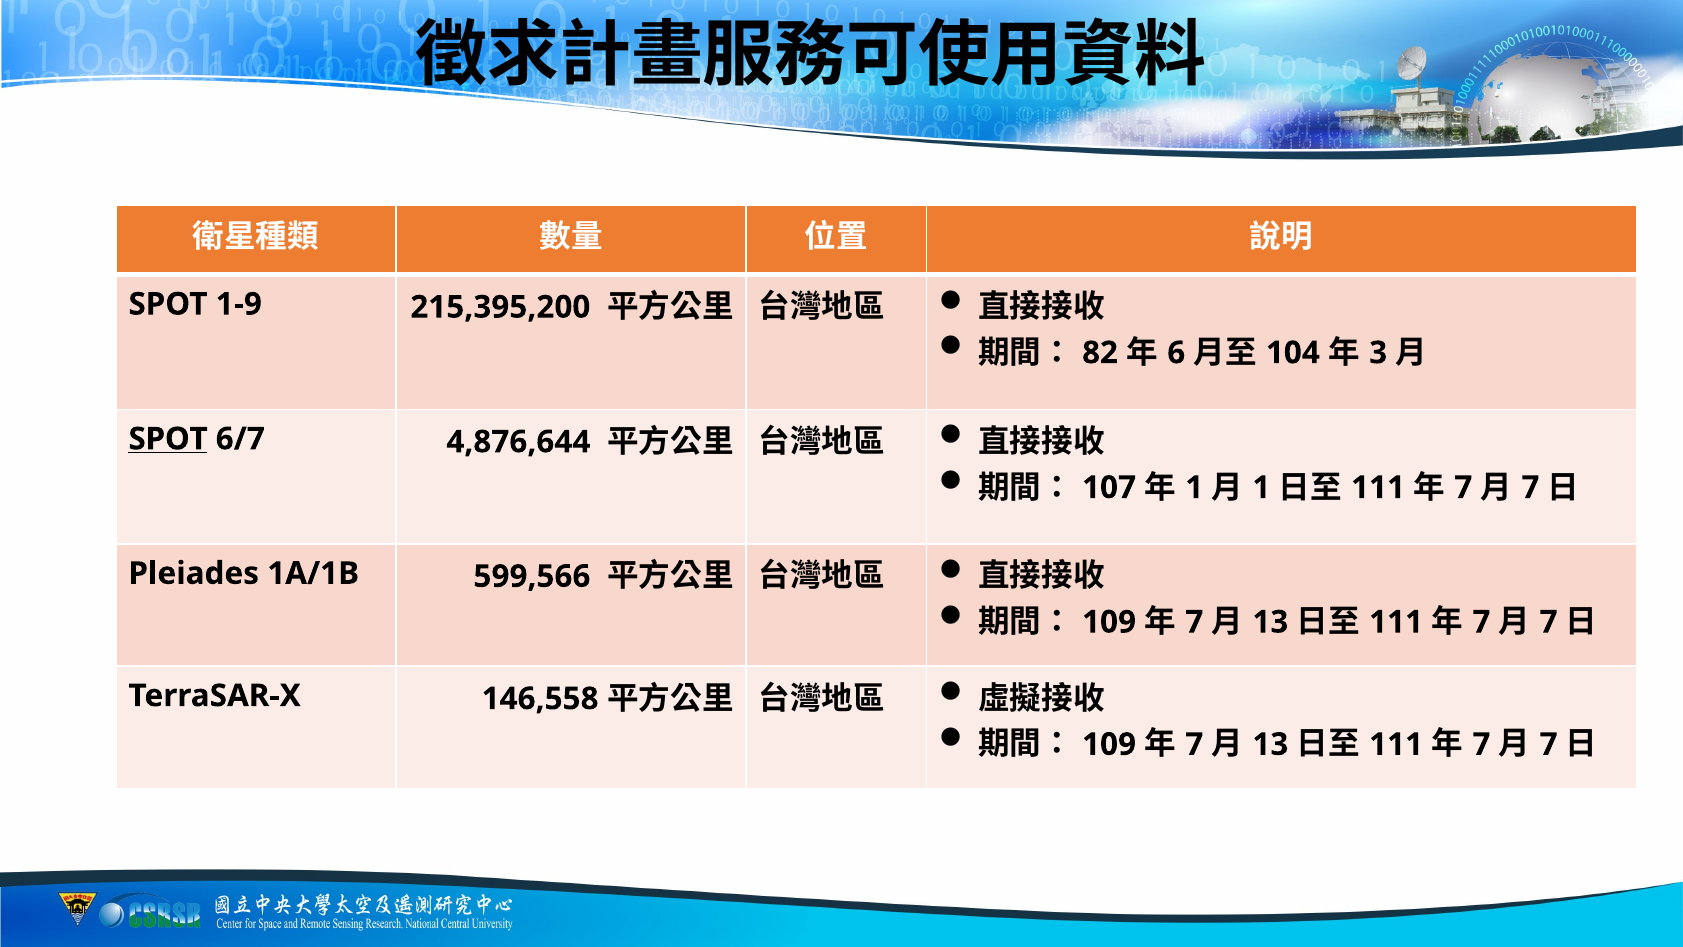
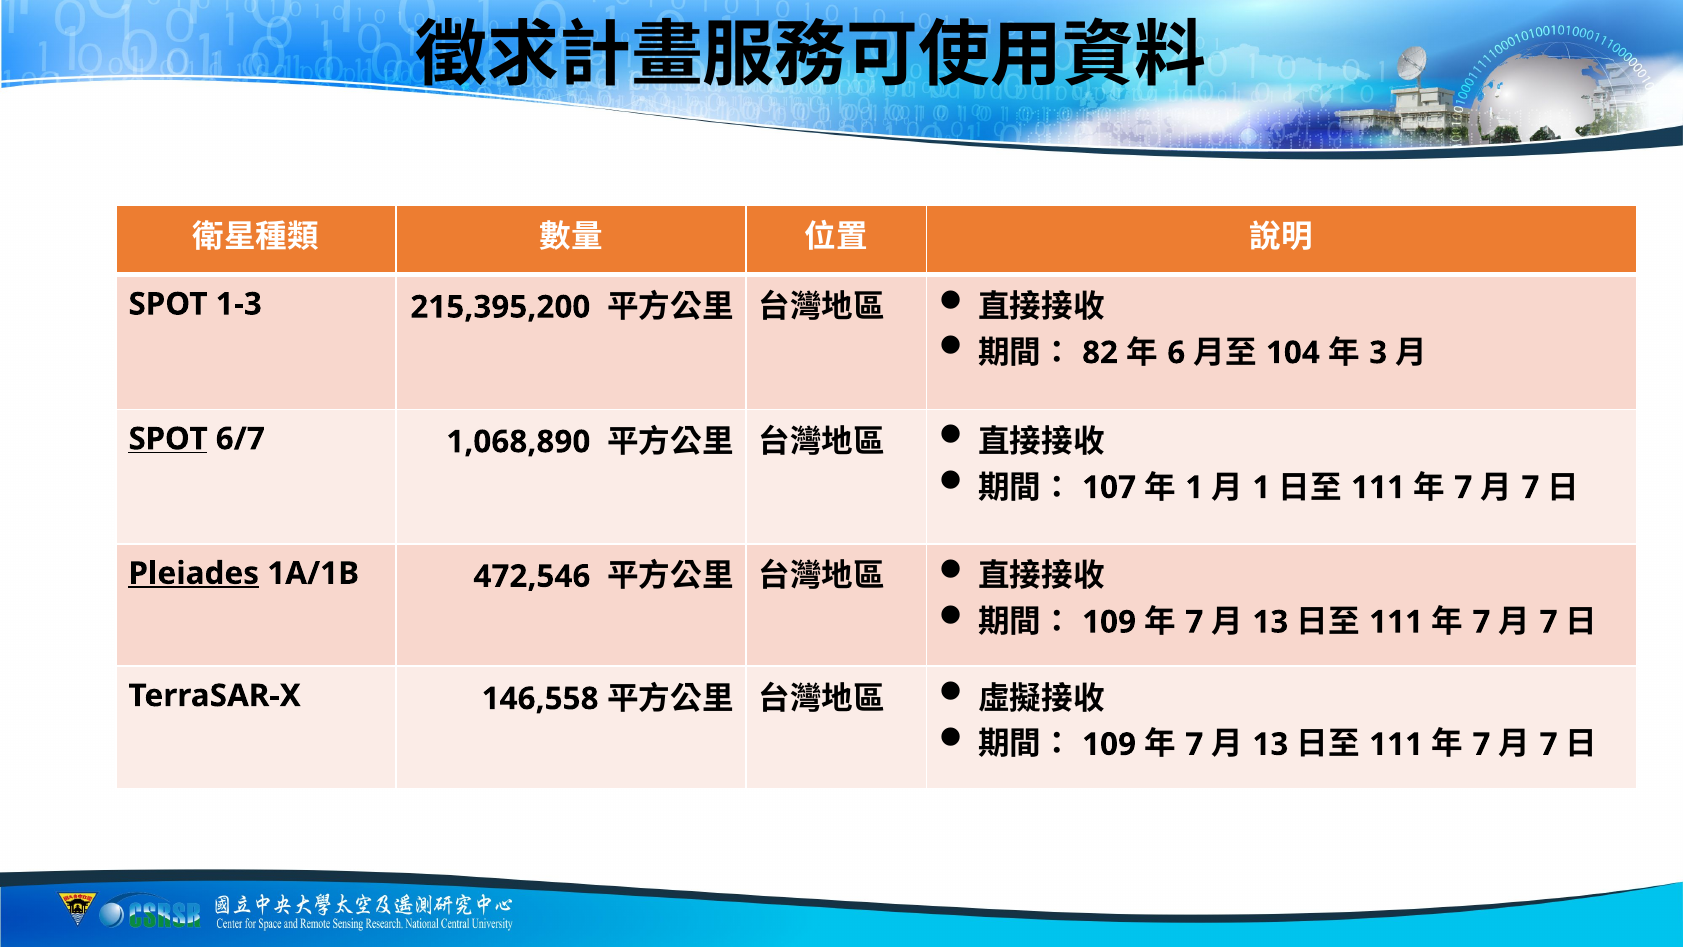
1-9: 1-9 -> 1-3
4,876,644: 4,876,644 -> 1,068,890
Pleiades underline: none -> present
599,566: 599,566 -> 472,546
